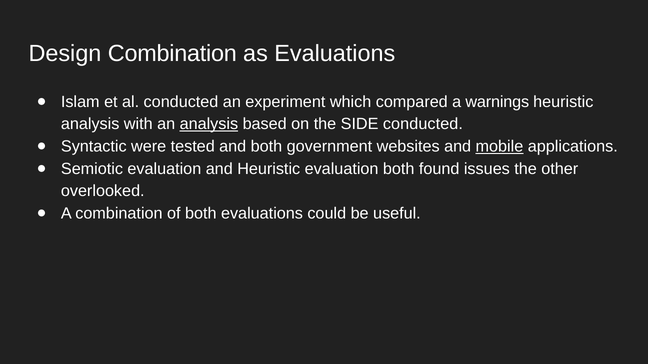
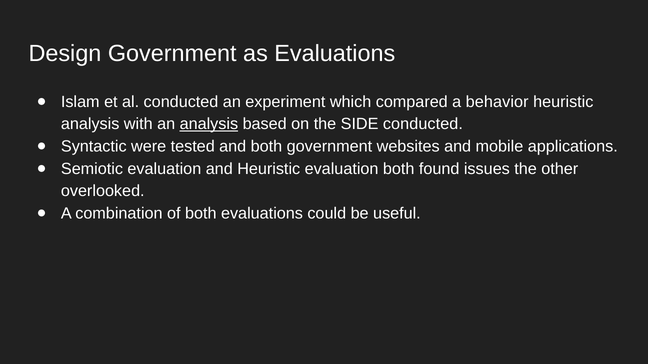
Design Combination: Combination -> Government
warnings: warnings -> behavior
mobile underline: present -> none
